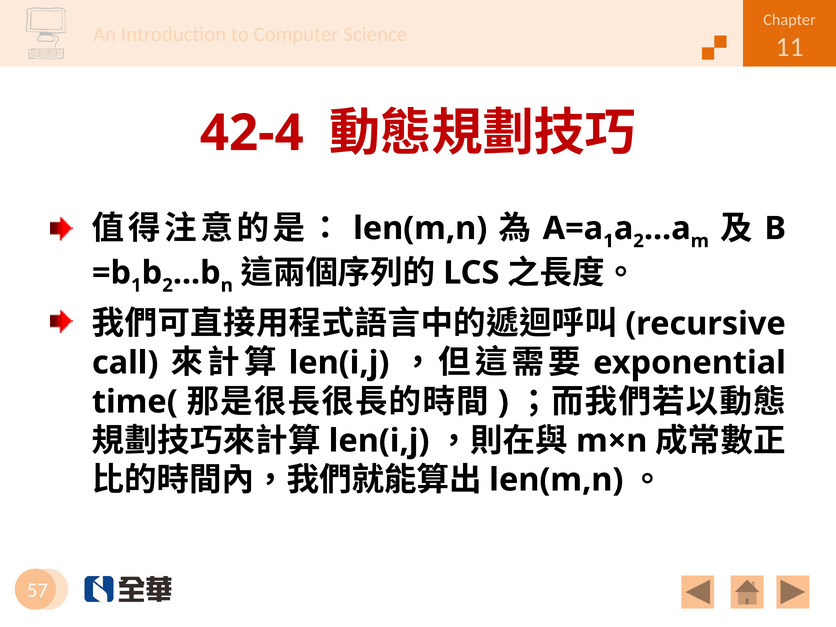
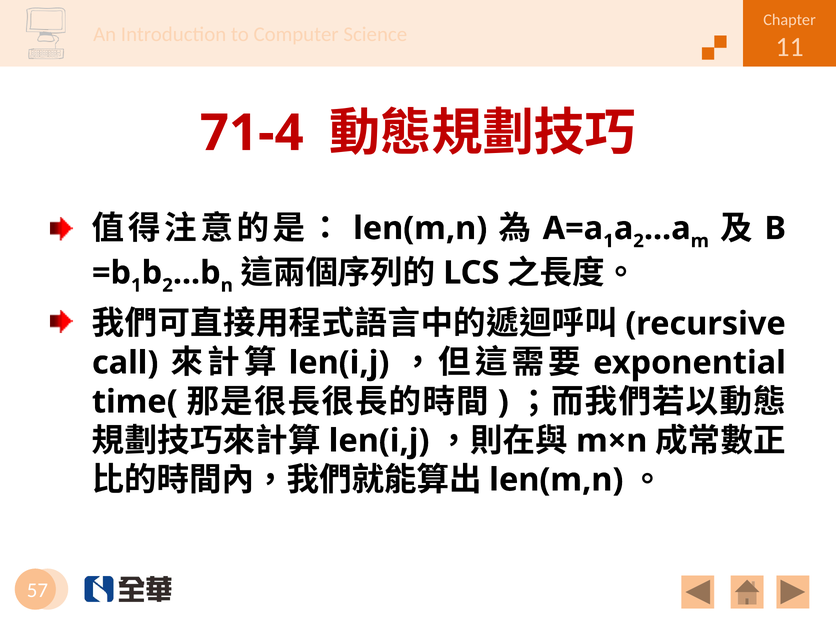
42-4: 42-4 -> 71-4
